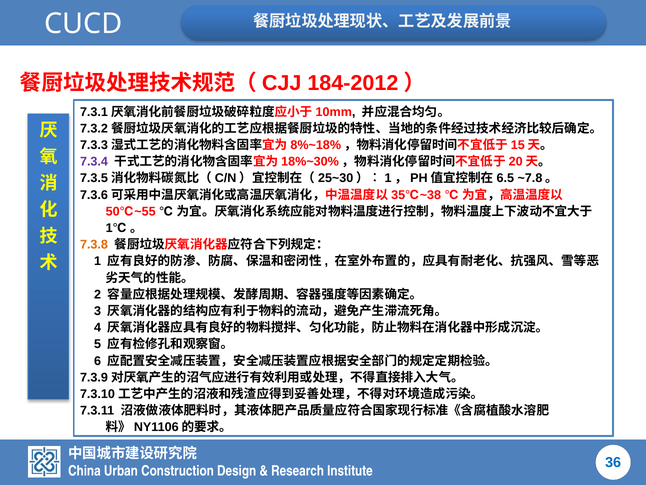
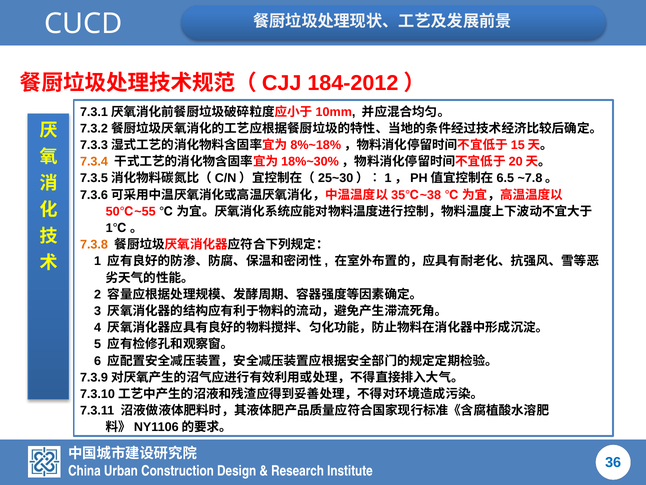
7.3.4 colour: purple -> orange
